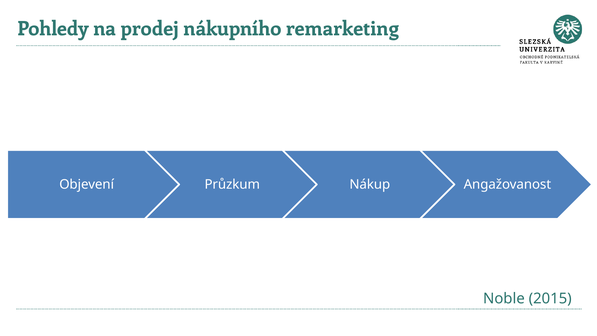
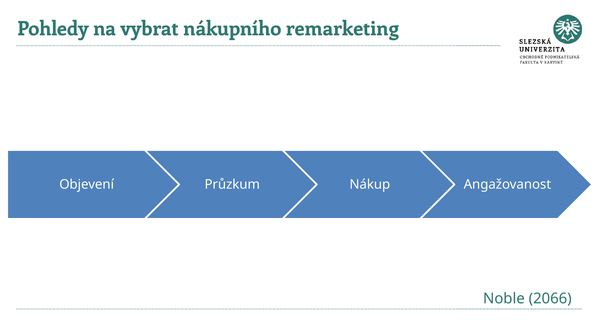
prodej: prodej -> vybrat
2015: 2015 -> 2066
